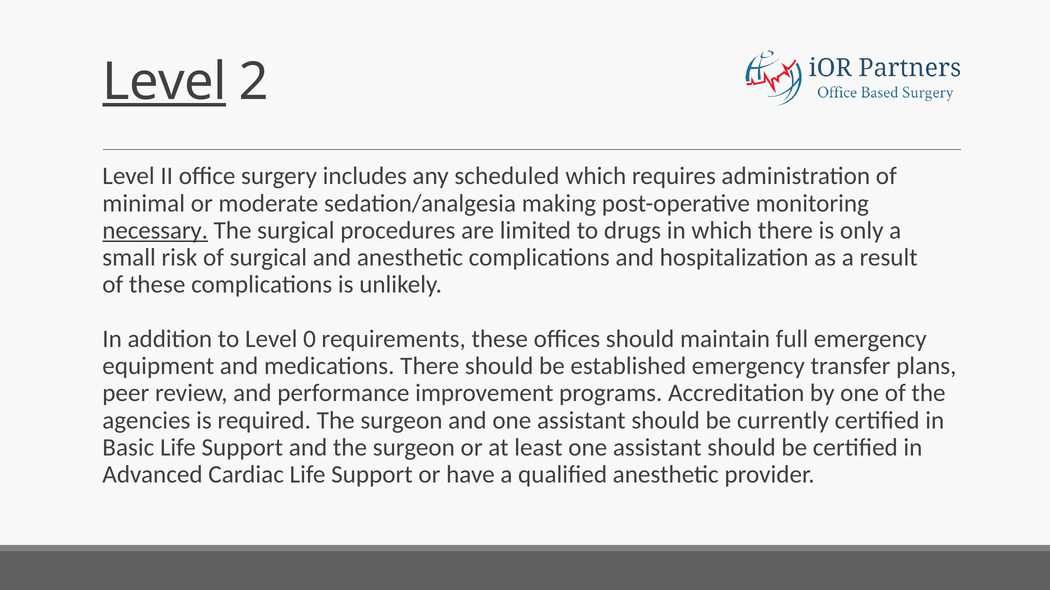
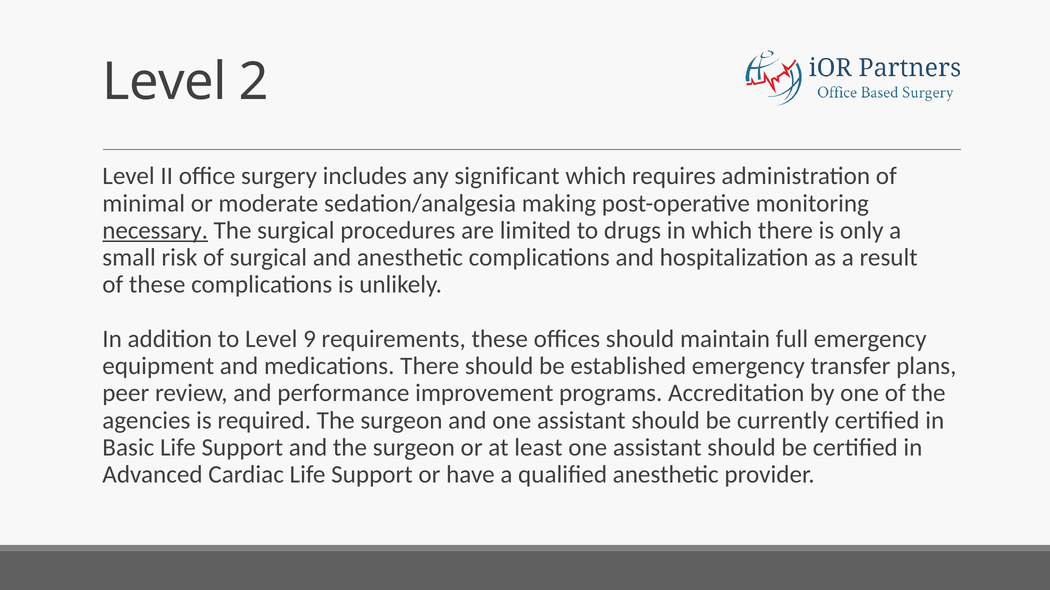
Level at (164, 82) underline: present -> none
scheduled: scheduled -> significant
0: 0 -> 9
